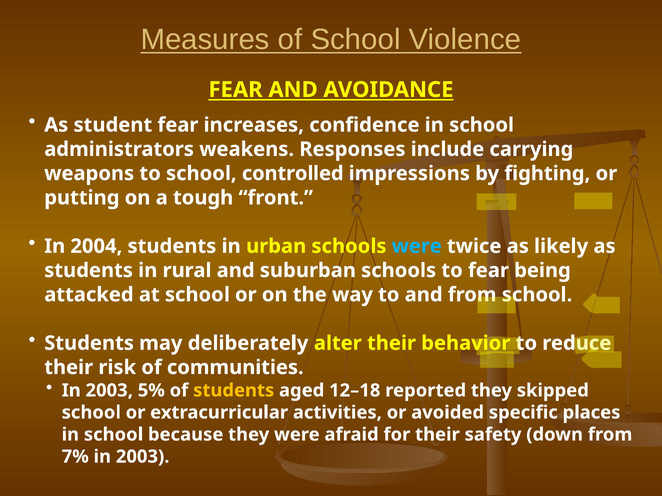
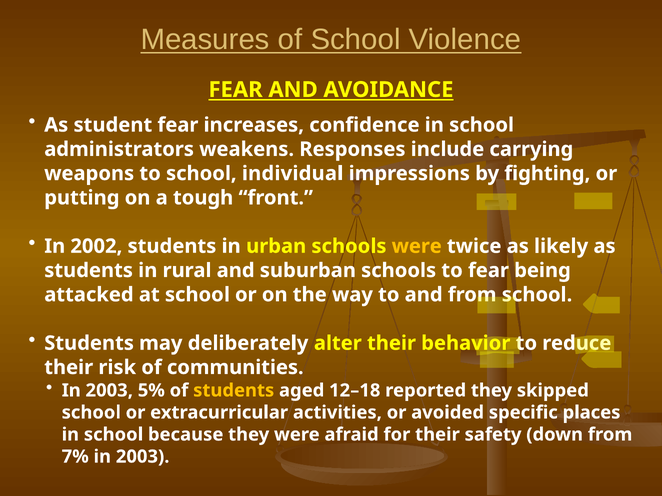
controlled: controlled -> individual
2004: 2004 -> 2002
were at (417, 246) colour: light blue -> yellow
